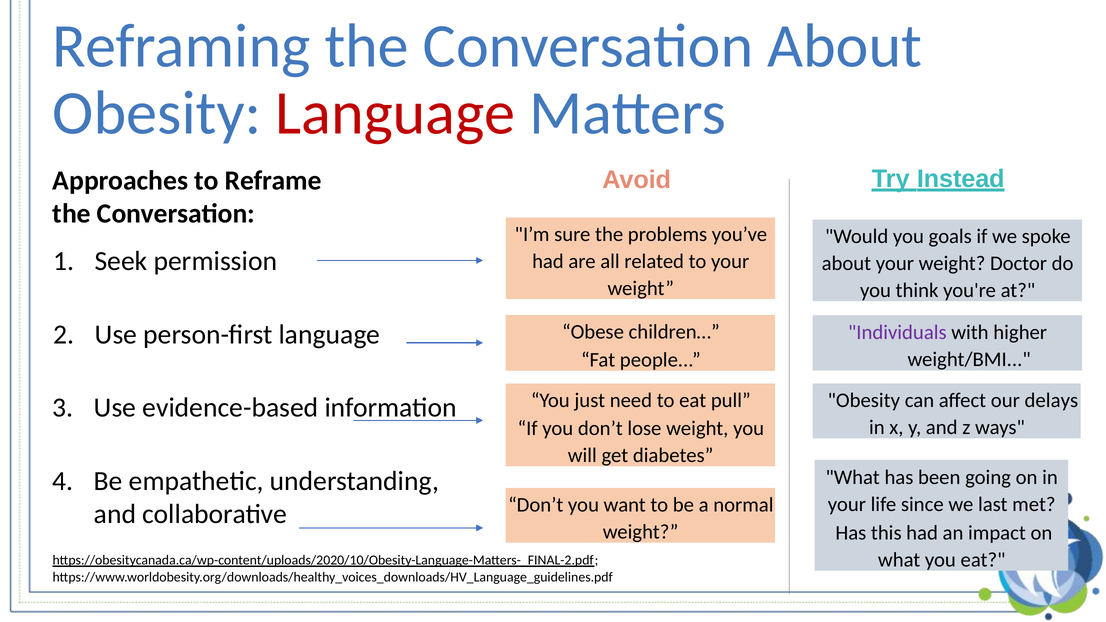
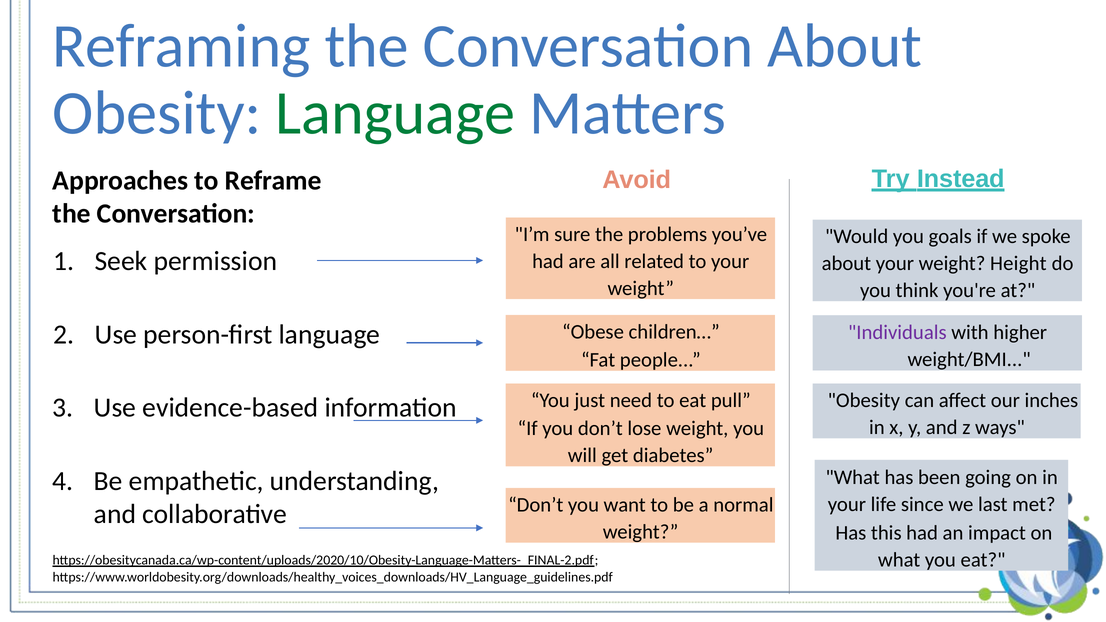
Language at (395, 113) colour: red -> green
Doctor: Doctor -> Height
delays: delays -> inches
